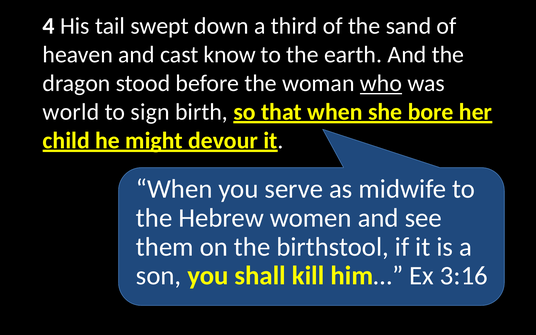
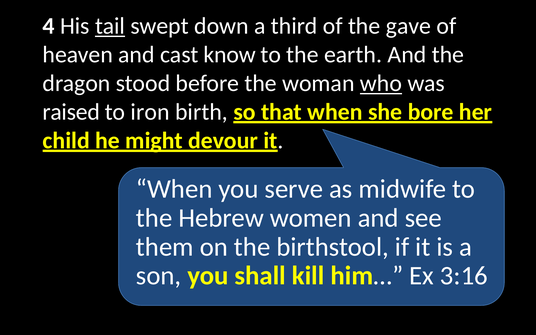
tail underline: none -> present
the sand: sand -> gave
world: world -> raised
to sign: sign -> iron
